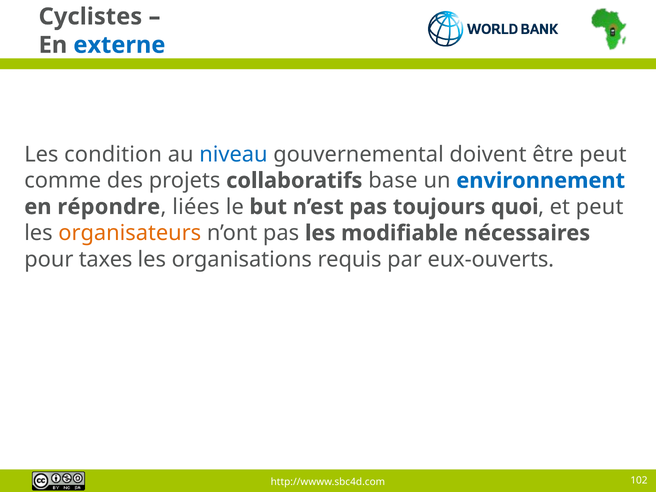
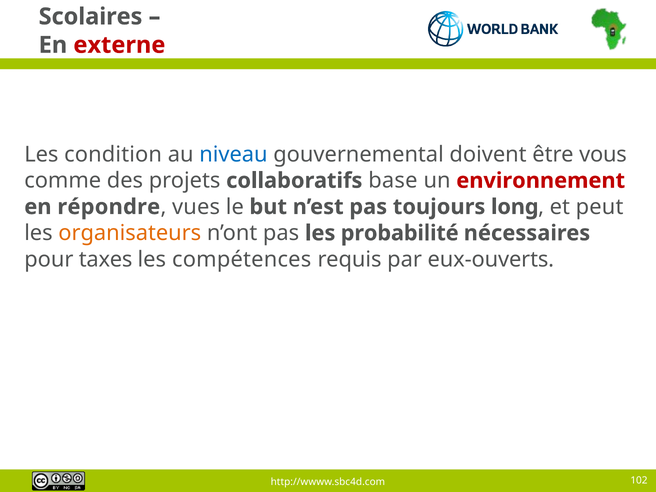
Cyclistes: Cyclistes -> Scolaires
externe colour: blue -> red
être peut: peut -> vous
environnement colour: blue -> red
liées: liées -> vues
quoi: quoi -> long
modifiable: modifiable -> probabilité
organisations: organisations -> compétences
